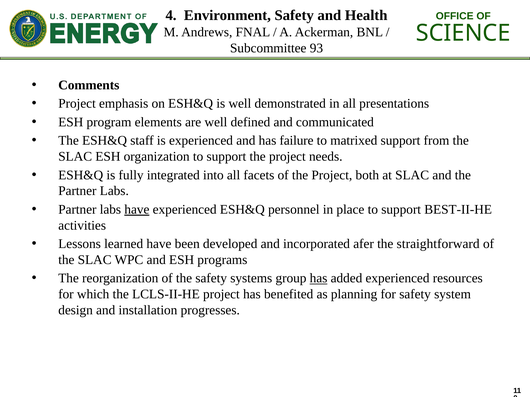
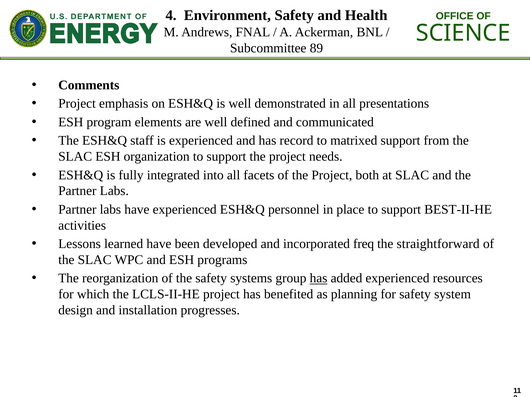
93: 93 -> 89
failure: failure -> record
have at (137, 210) underline: present -> none
afer: afer -> freq
